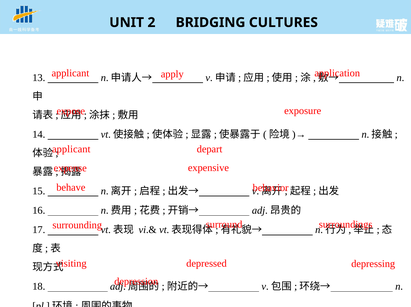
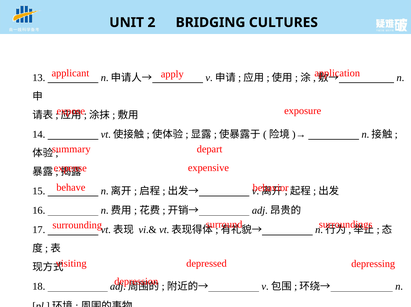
applicant at (71, 149): applicant -> summary
